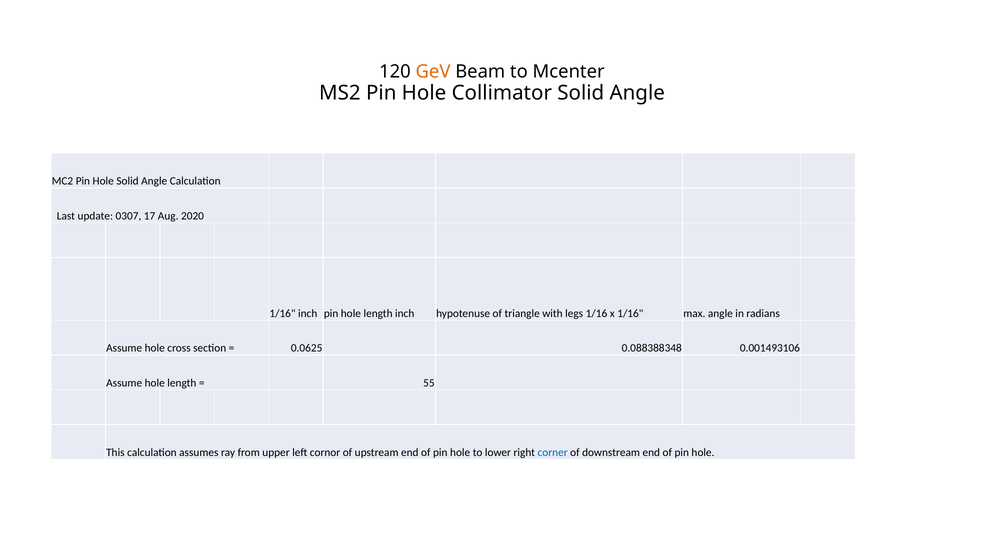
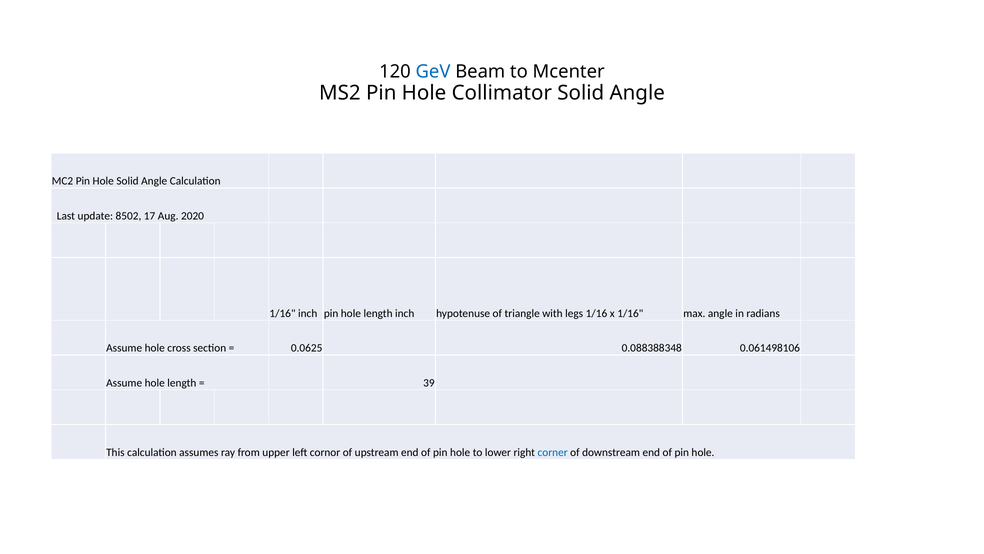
GeV colour: orange -> blue
0307: 0307 -> 8502
0.001493106: 0.001493106 -> 0.061498106
55: 55 -> 39
